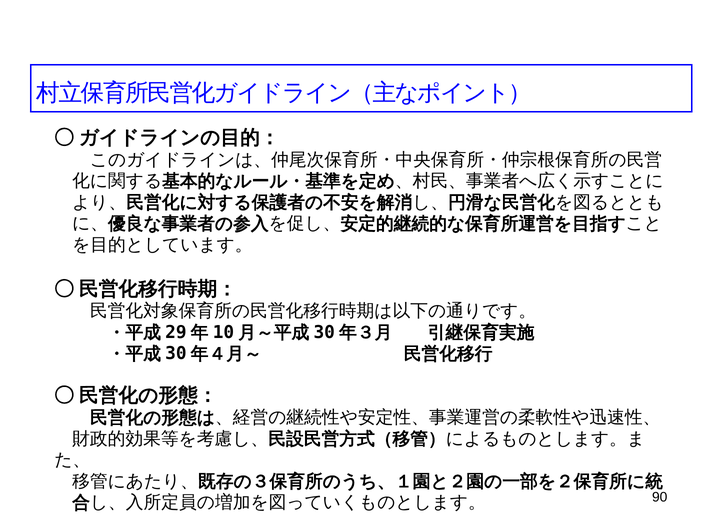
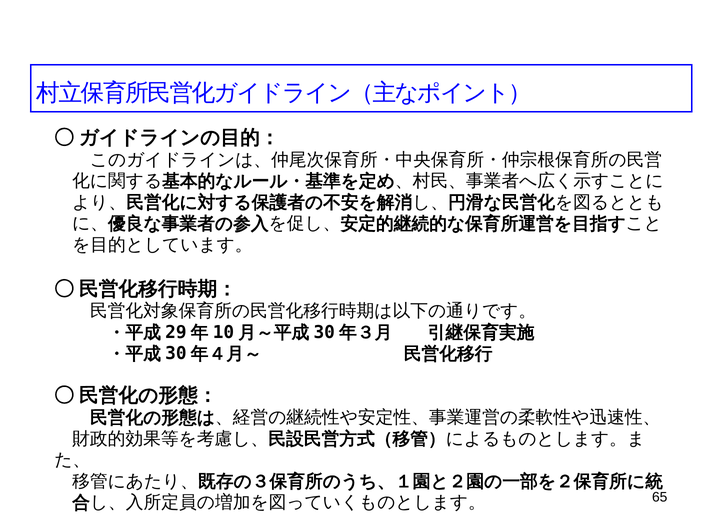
90: 90 -> 65
